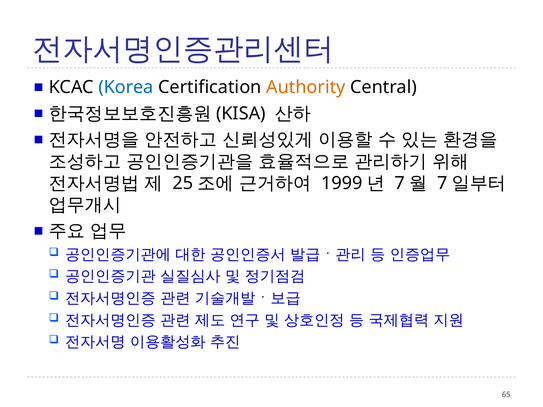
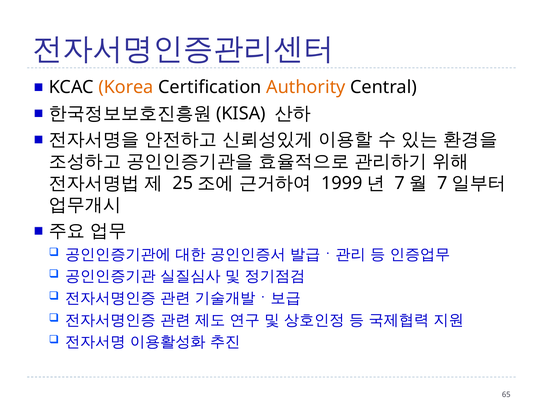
Korea colour: blue -> orange
